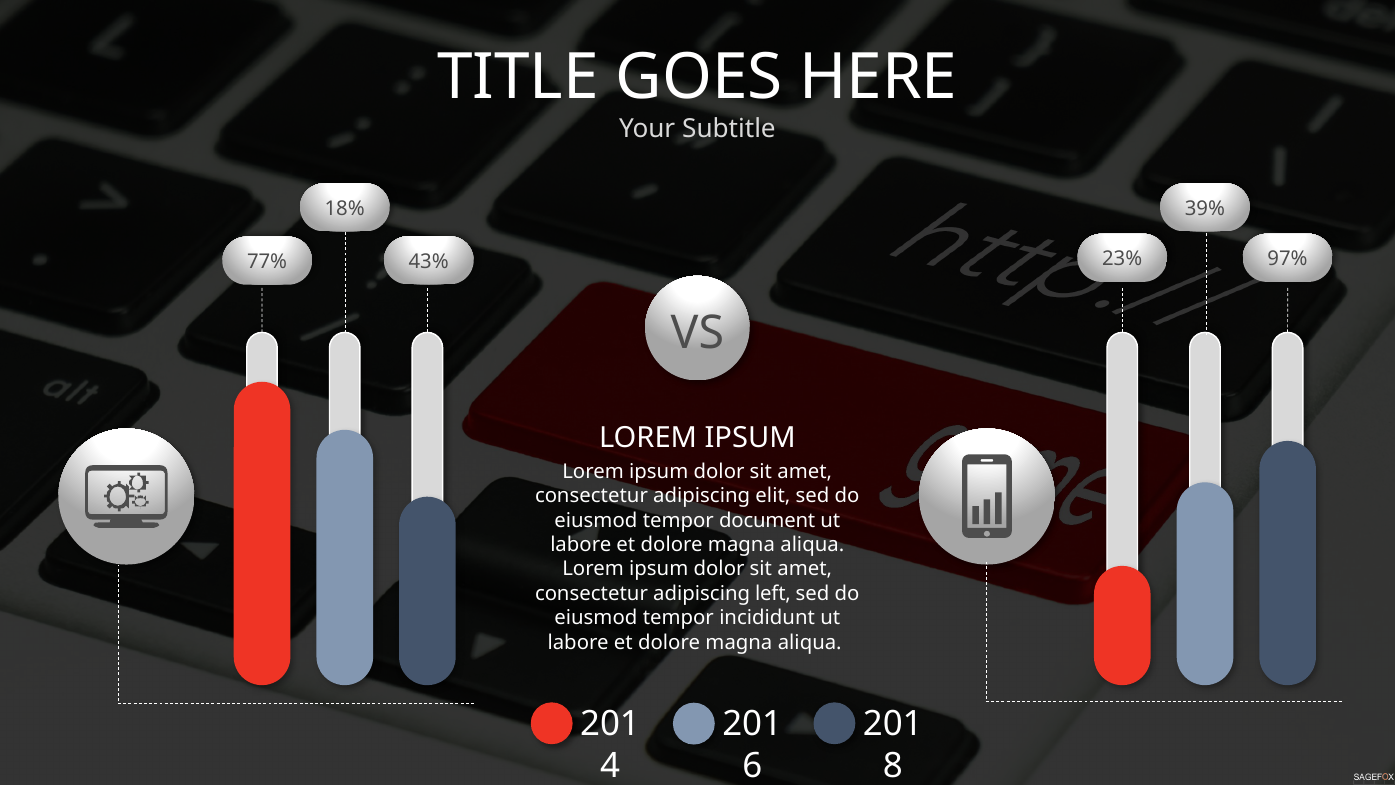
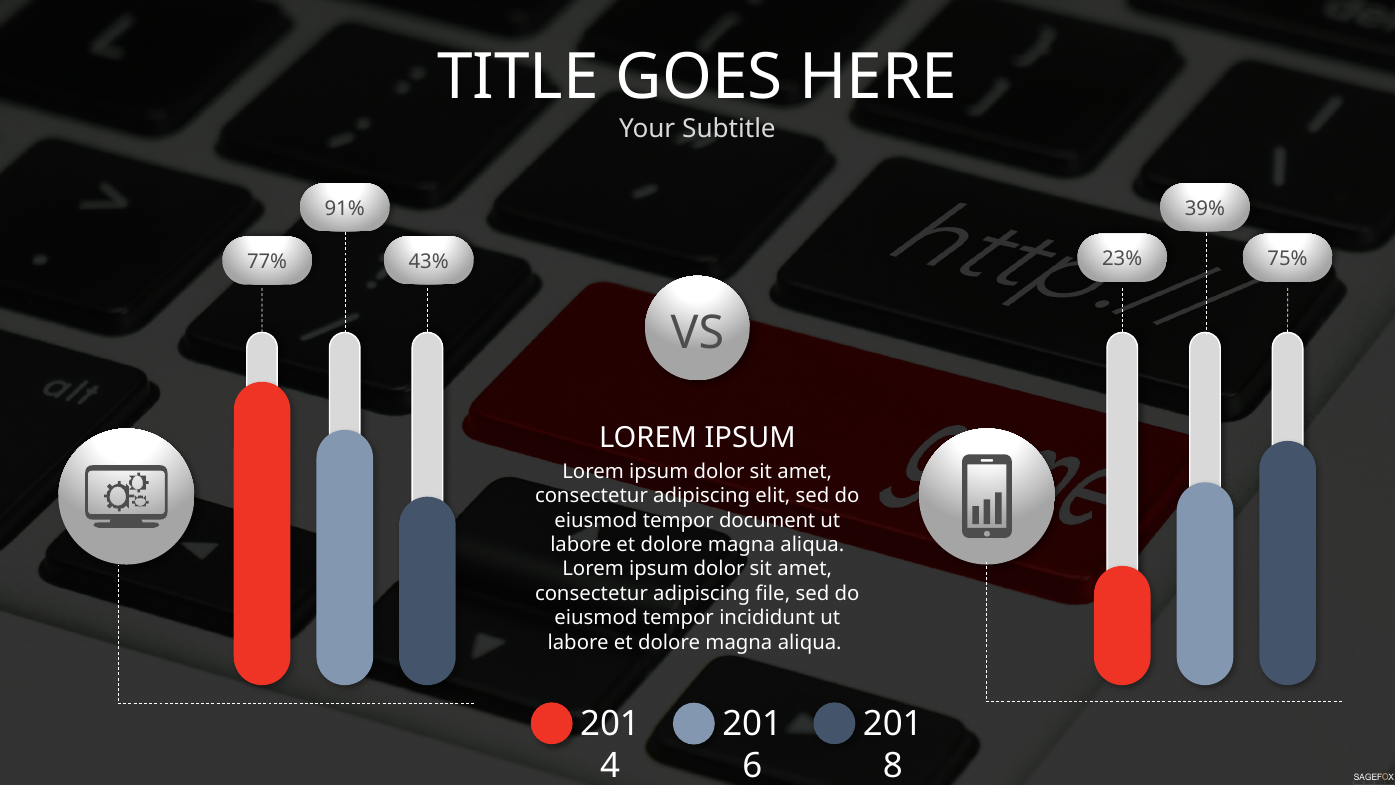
18%: 18% -> 91%
97%: 97% -> 75%
left: left -> file
